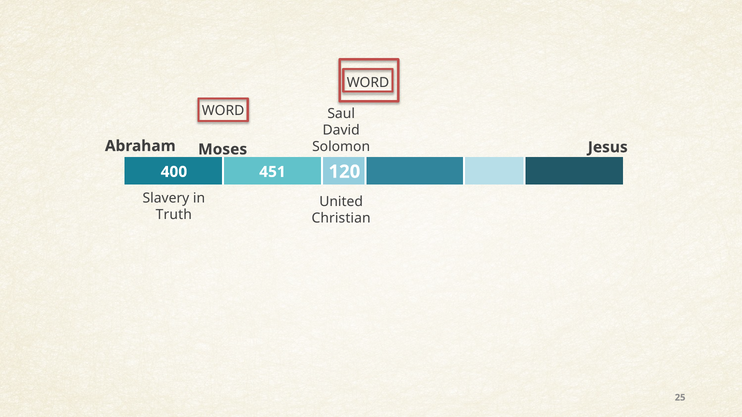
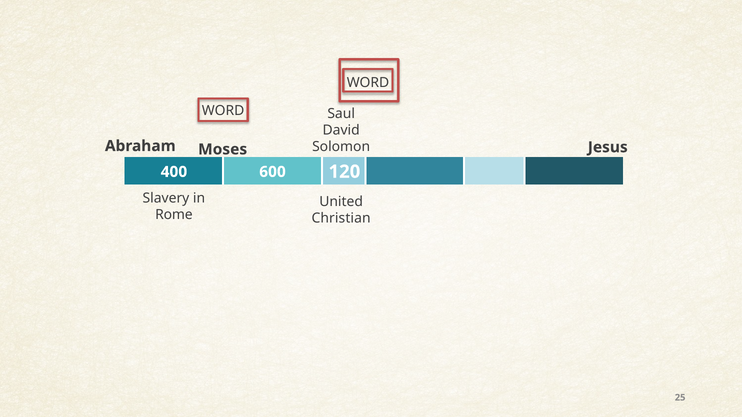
451: 451 -> 600
Truth: Truth -> Rome
